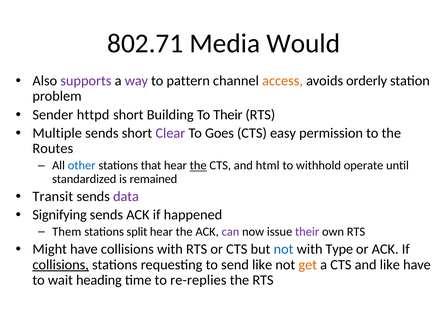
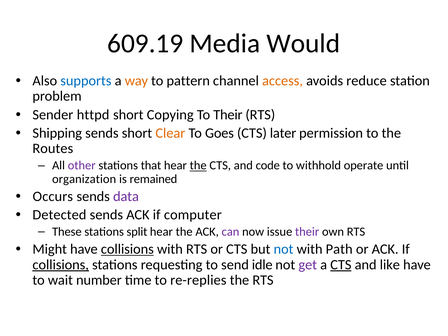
802.71: 802.71 -> 609.19
supports colour: purple -> blue
way colour: purple -> orange
orderly: orderly -> reduce
Building: Building -> Copying
Multiple: Multiple -> Shipping
Clear colour: purple -> orange
easy: easy -> later
other colour: blue -> purple
html: html -> code
standardized: standardized -> organization
Transit: Transit -> Occurs
Signifying: Signifying -> Detected
happened: happened -> computer
Them: Them -> These
collisions at (127, 249) underline: none -> present
Type: Type -> Path
send like: like -> idle
get colour: orange -> purple
CTS at (341, 265) underline: none -> present
heading: heading -> number
